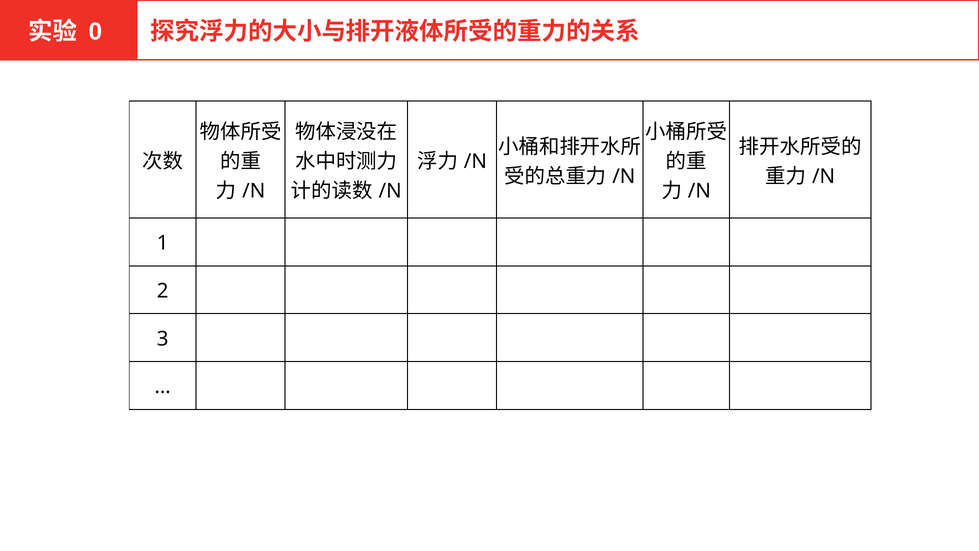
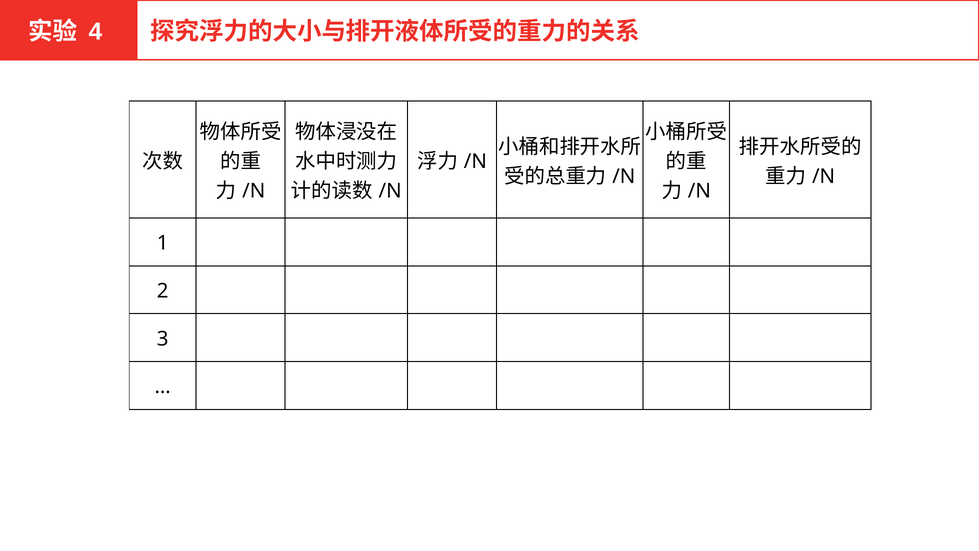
0: 0 -> 4
